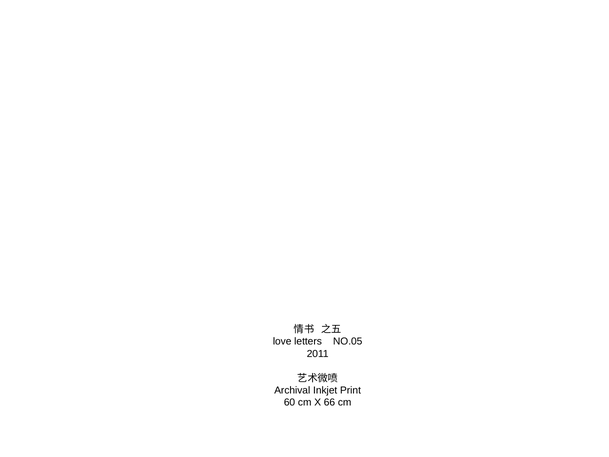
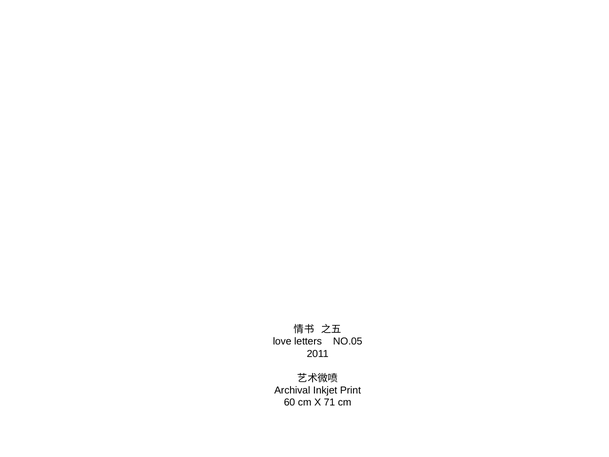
66: 66 -> 71
